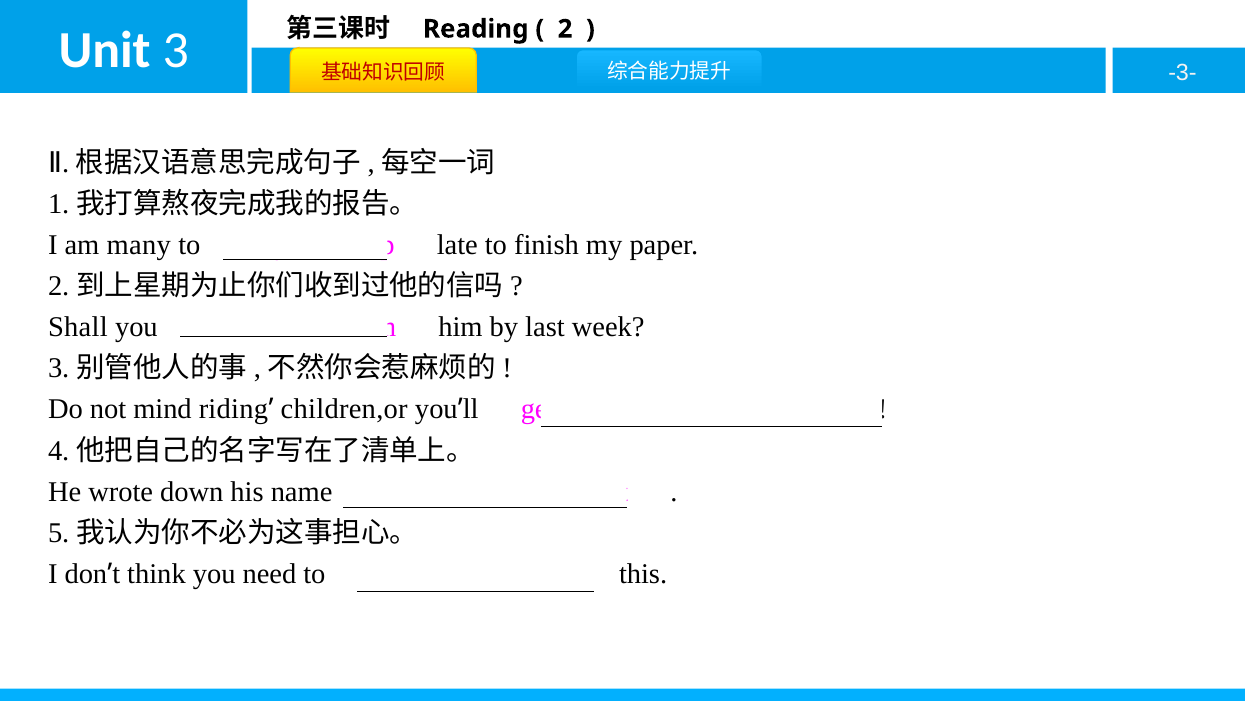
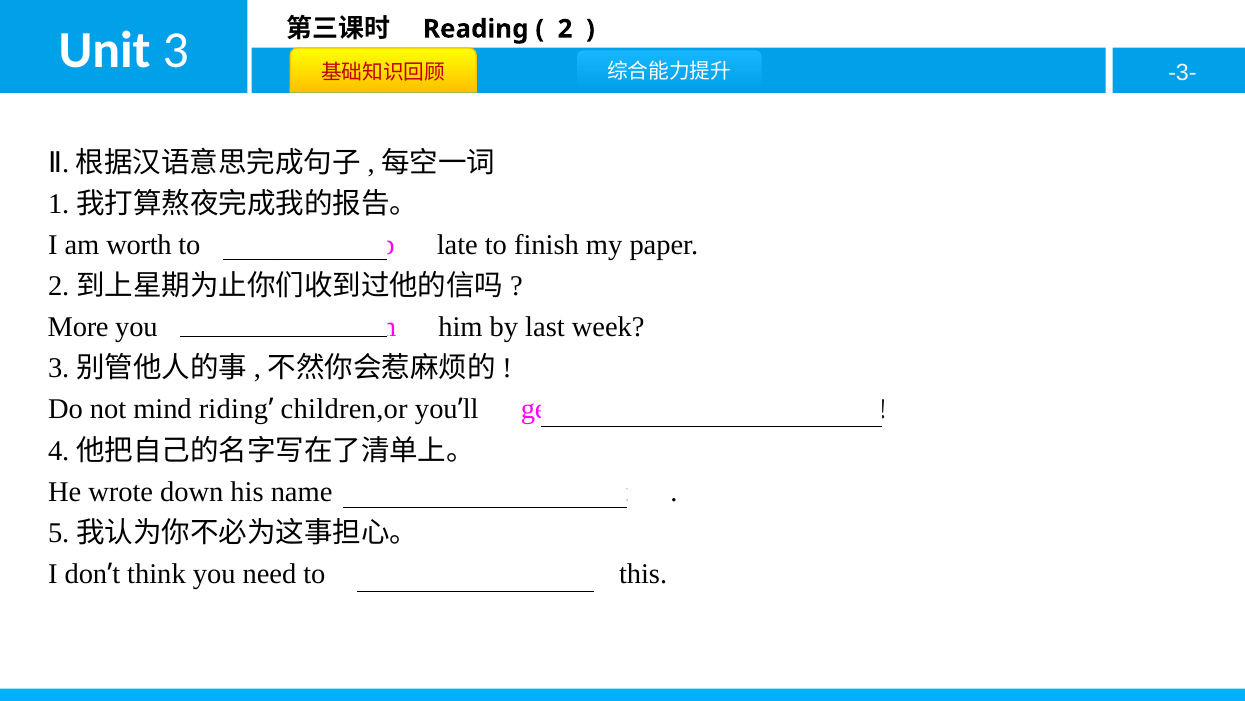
many: many -> worth
Shall: Shall -> More
